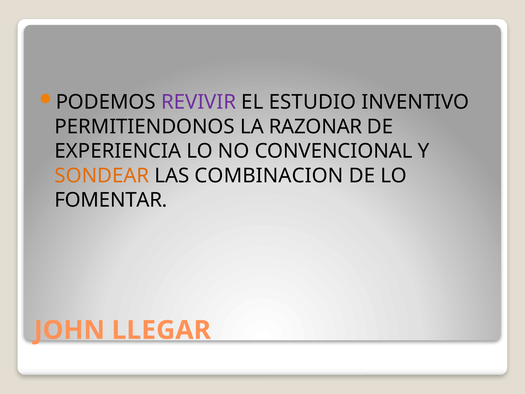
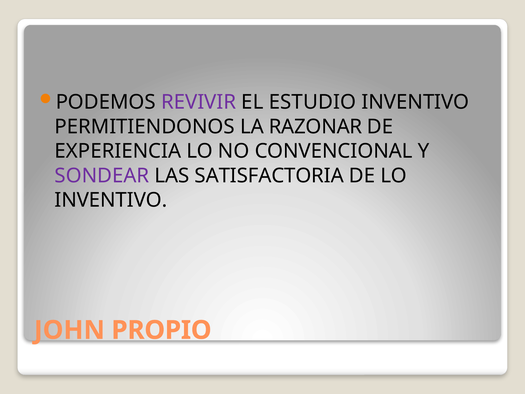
SONDEAR colour: orange -> purple
COMBINACION: COMBINACION -> SATISFACTORIA
FOMENTAR at (111, 200): FOMENTAR -> INVENTIVO
LLEGAR: LLEGAR -> PROPIO
